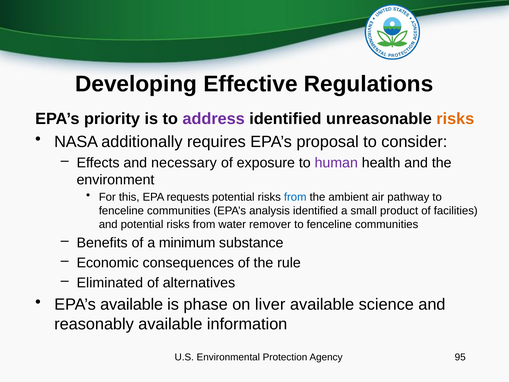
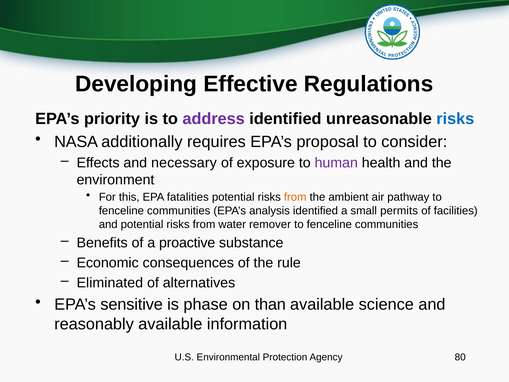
risks at (455, 119) colour: orange -> blue
requests: requests -> fatalities
from at (295, 197) colour: blue -> orange
product: product -> permits
minimum: minimum -> proactive
EPA’s available: available -> sensitive
liver: liver -> than
95: 95 -> 80
